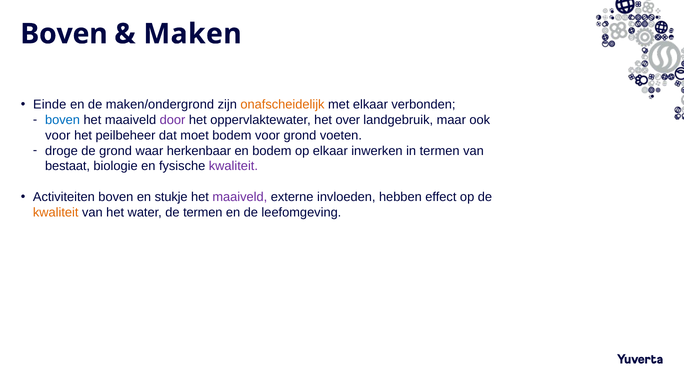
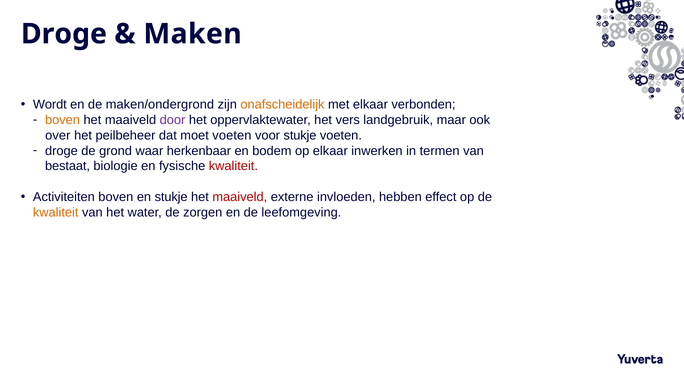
Boven at (64, 34): Boven -> Droge
Einde: Einde -> Wordt
boven at (63, 120) colour: blue -> orange
over: over -> vers
voor at (58, 135): voor -> over
moet bodem: bodem -> voeten
voor grond: grond -> stukje
kwaliteit at (233, 166) colour: purple -> red
maaiveld at (240, 197) colour: purple -> red
de termen: termen -> zorgen
